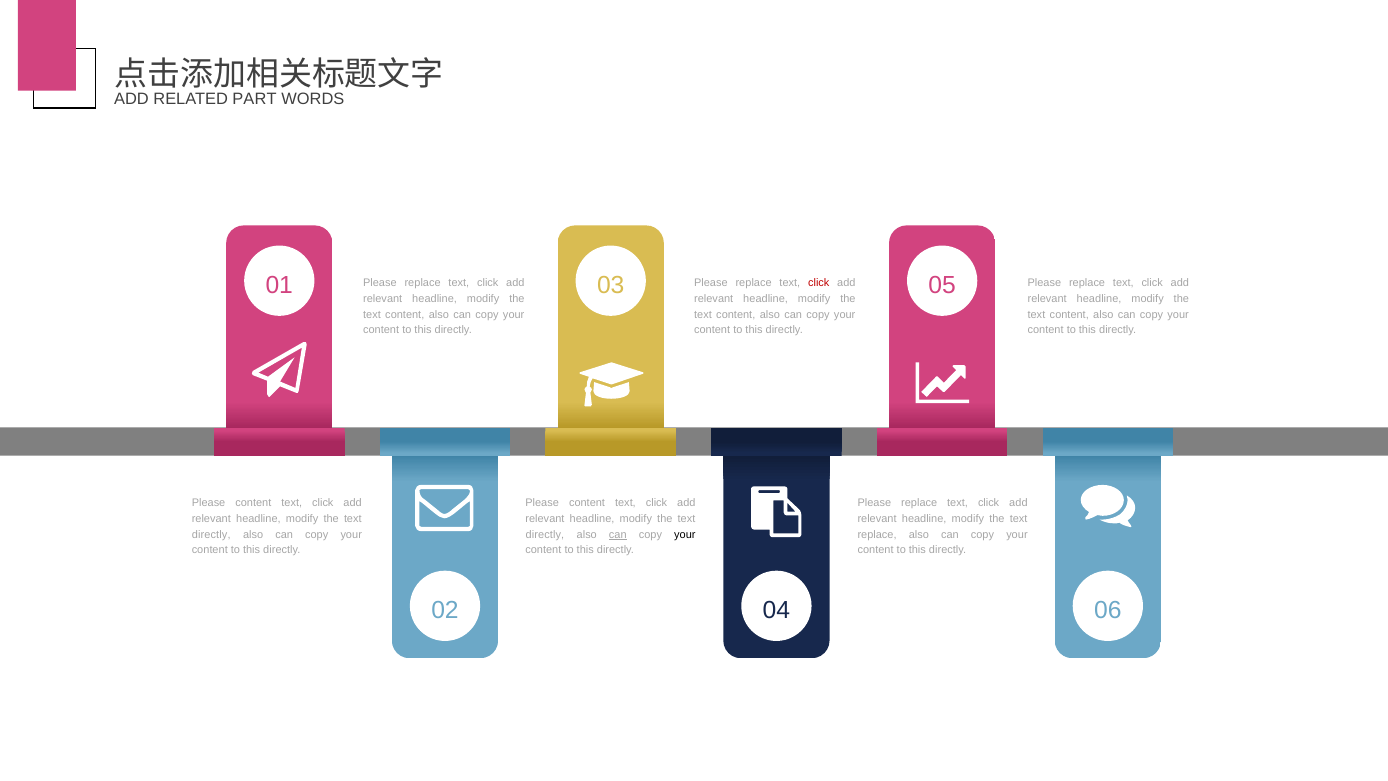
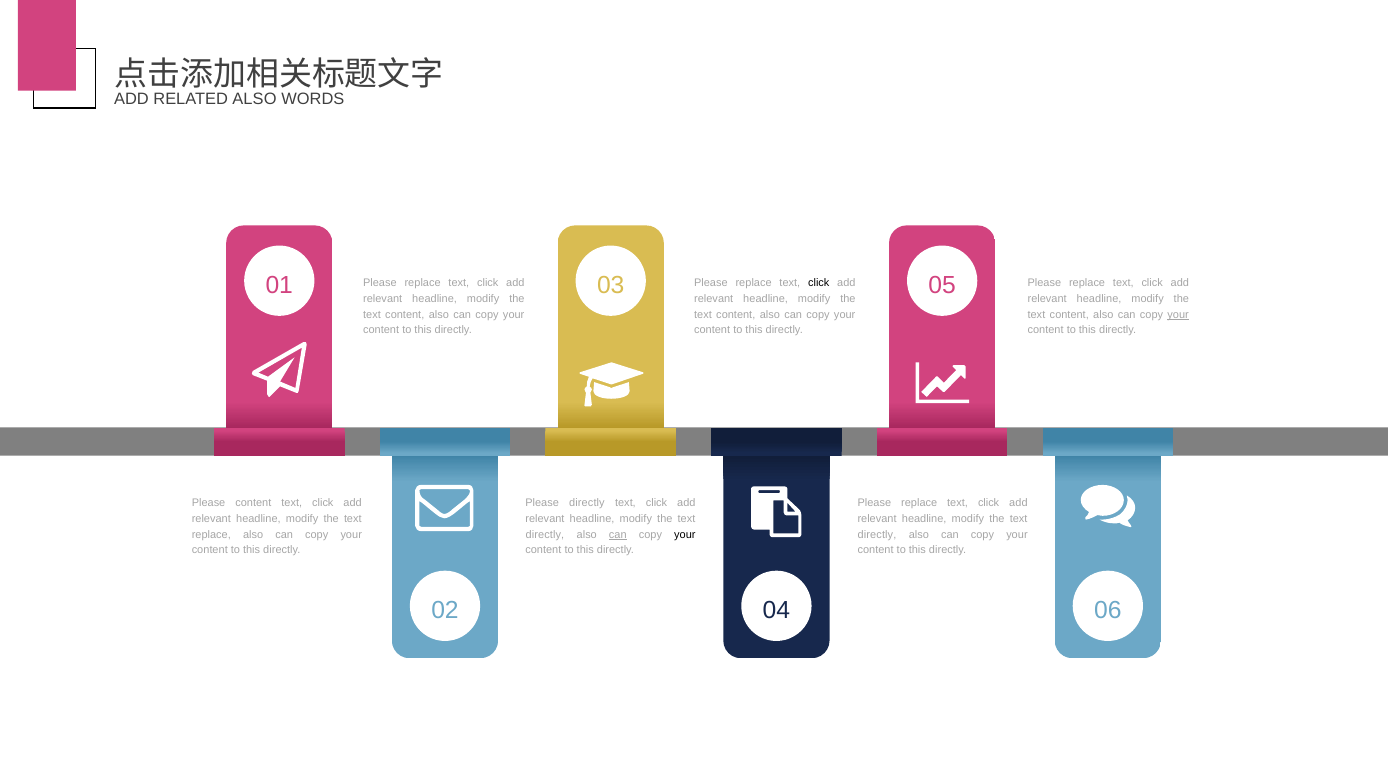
RELATED PART: PART -> ALSO
click at (819, 283) colour: red -> black
your at (1178, 314) underline: none -> present
content at (587, 503): content -> directly
directly at (211, 534): directly -> replace
replace at (877, 534): replace -> directly
